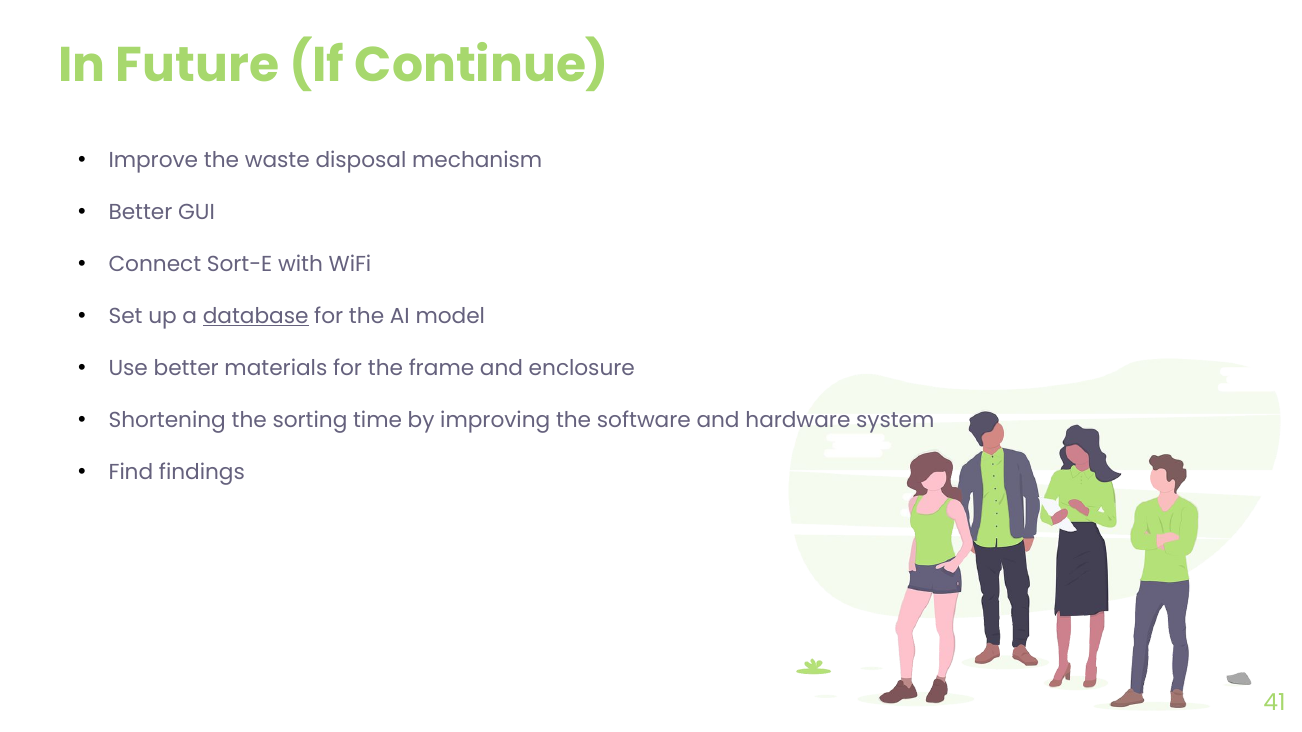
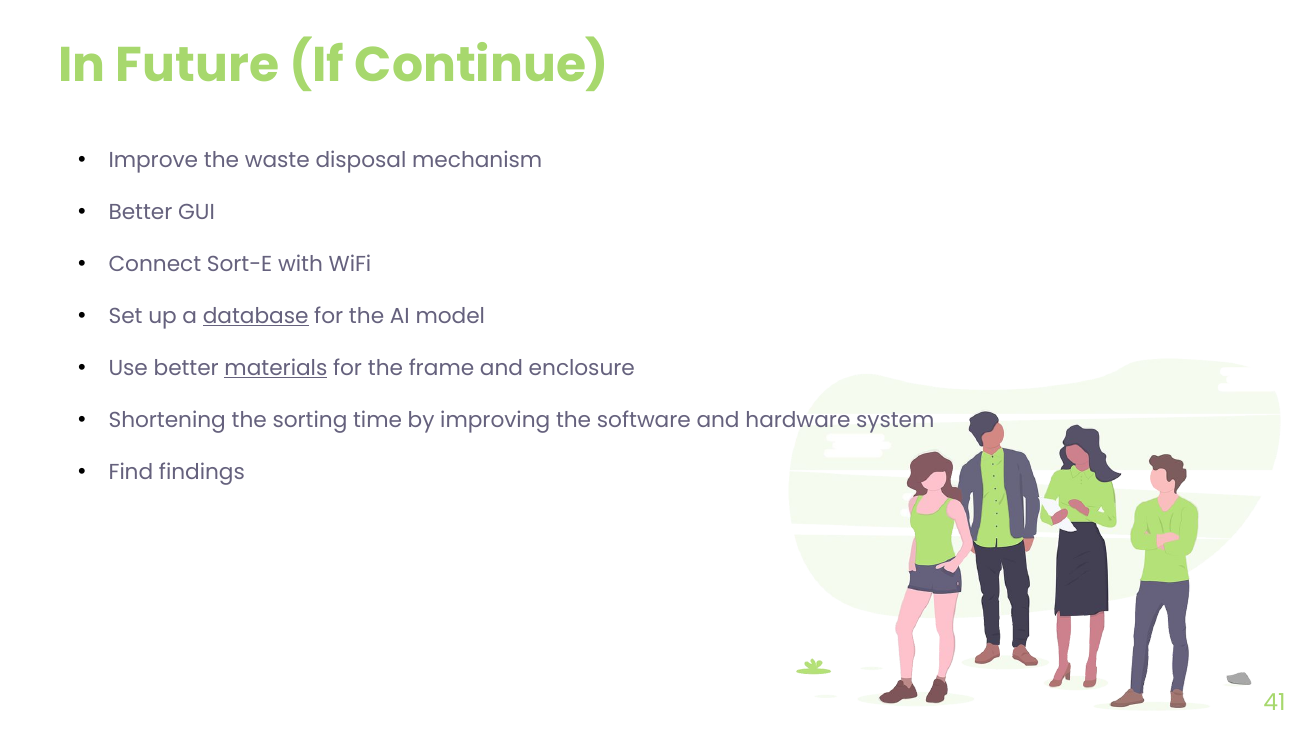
materials underline: none -> present
